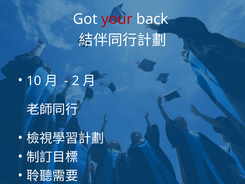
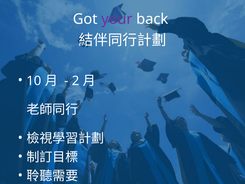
your colour: red -> purple
